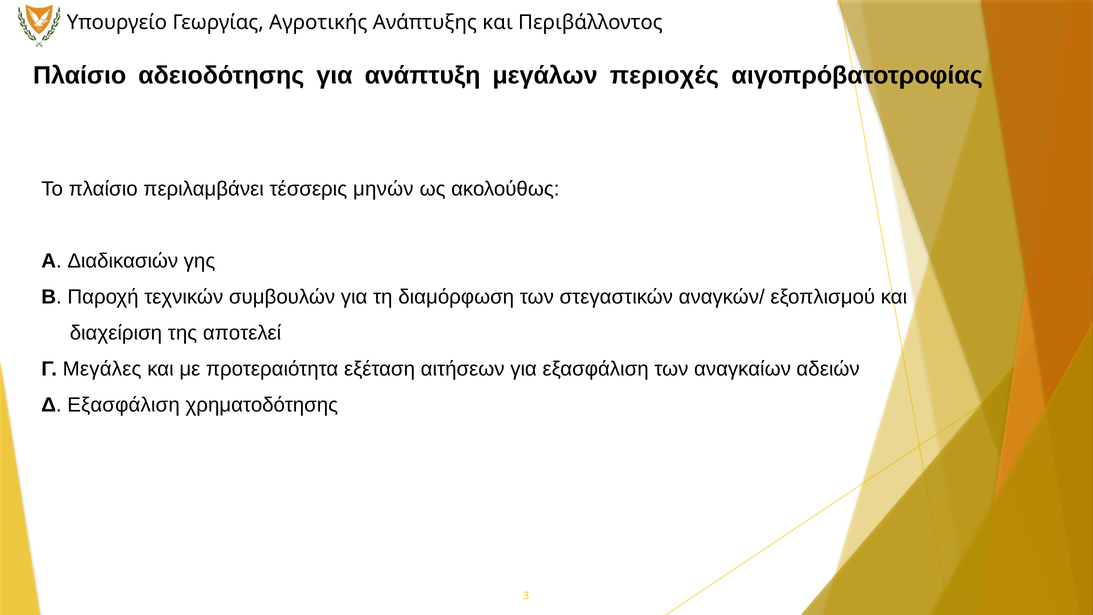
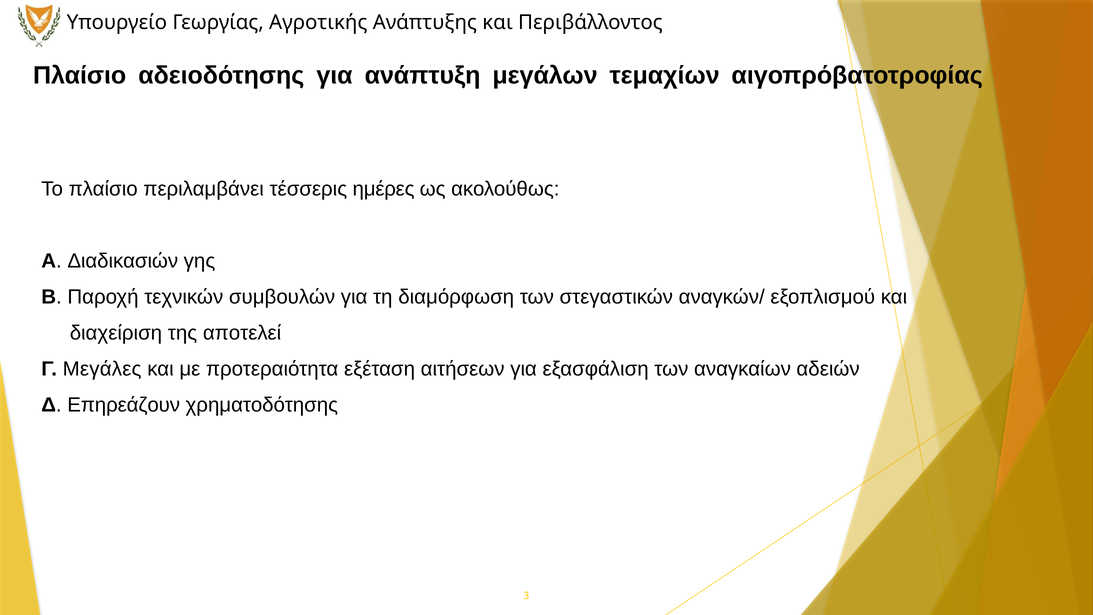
περιοχές: περιοχές -> τεμαχίων
μηνών: μηνών -> ημέρες
Δ Εξασφάλιση: Εξασφάλιση -> Επηρεάζουν
